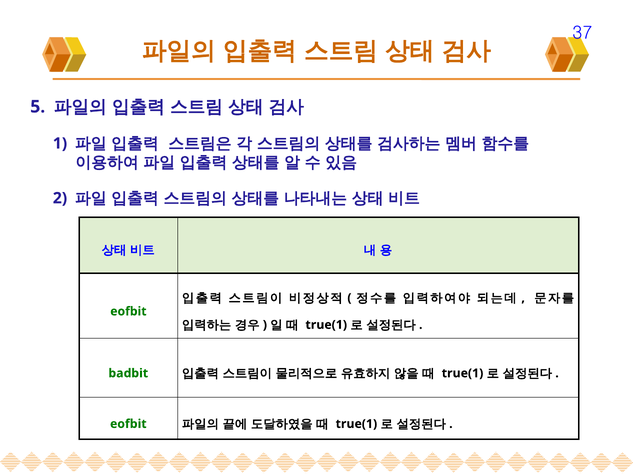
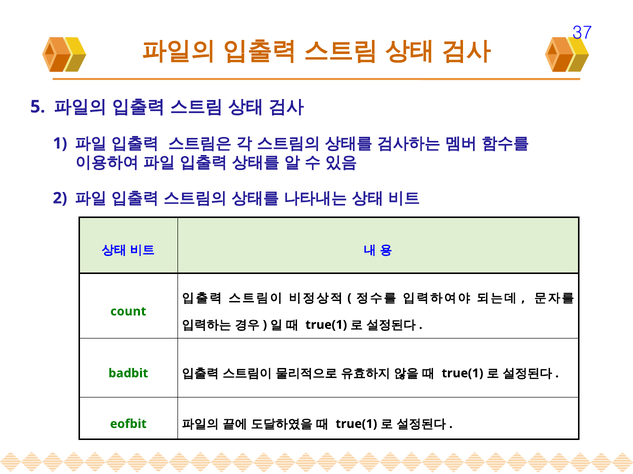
eofbit at (128, 312): eofbit -> count
